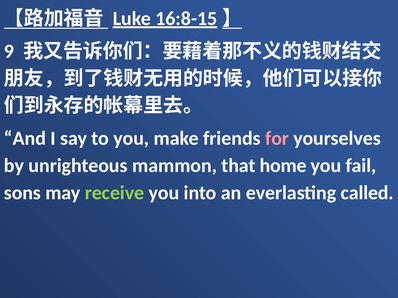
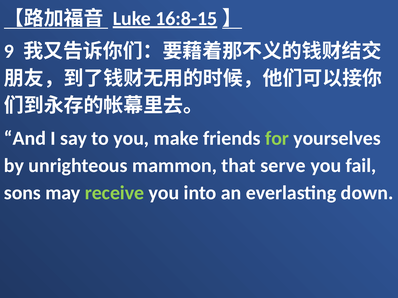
for colour: pink -> light green
home: home -> serve
called: called -> down
